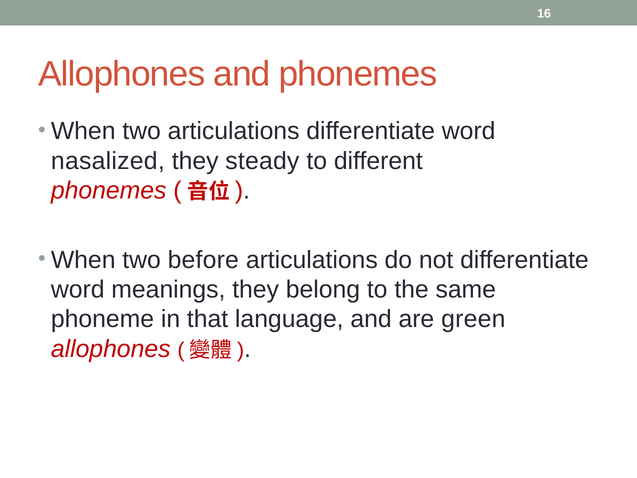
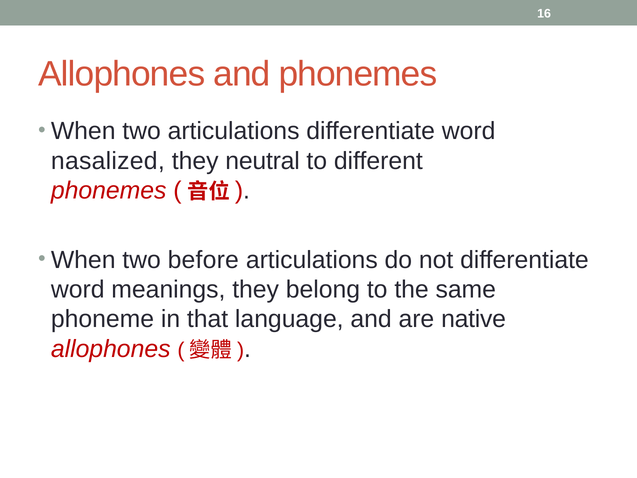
steady: steady -> neutral
green: green -> native
